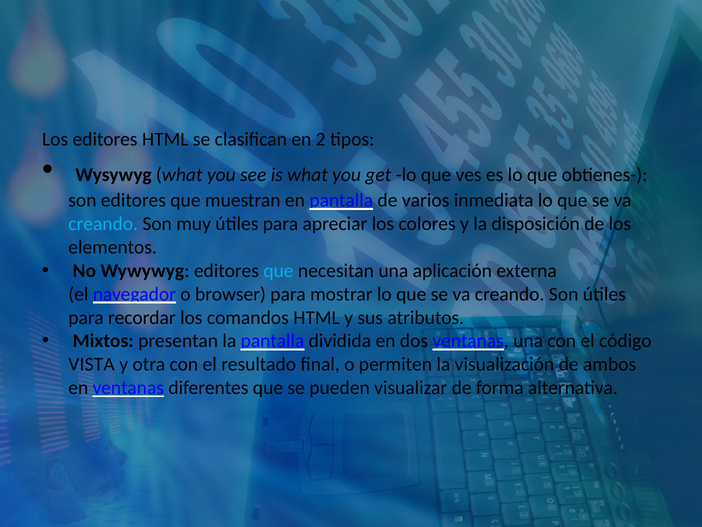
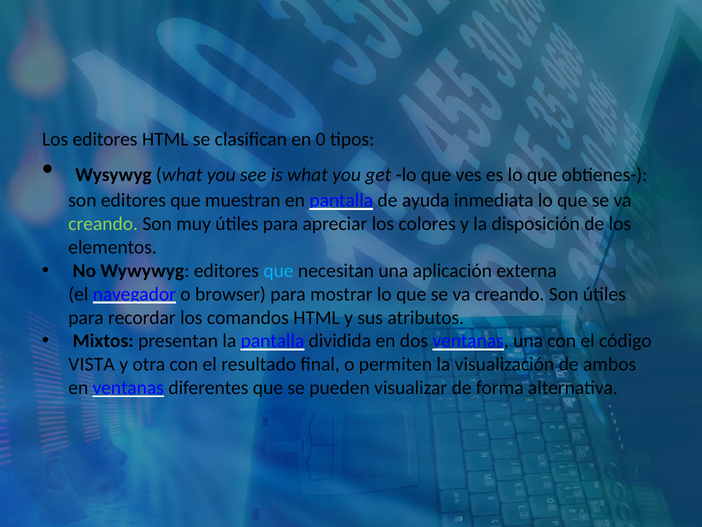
2: 2 -> 0
varios: varios -> ayuda
creando at (103, 224) colour: light blue -> light green
